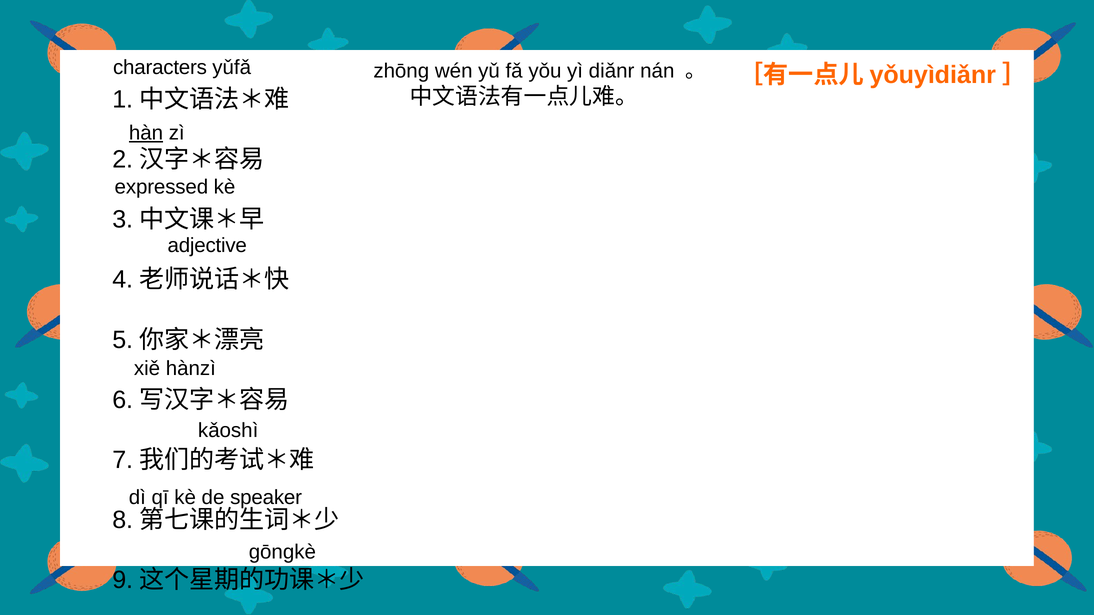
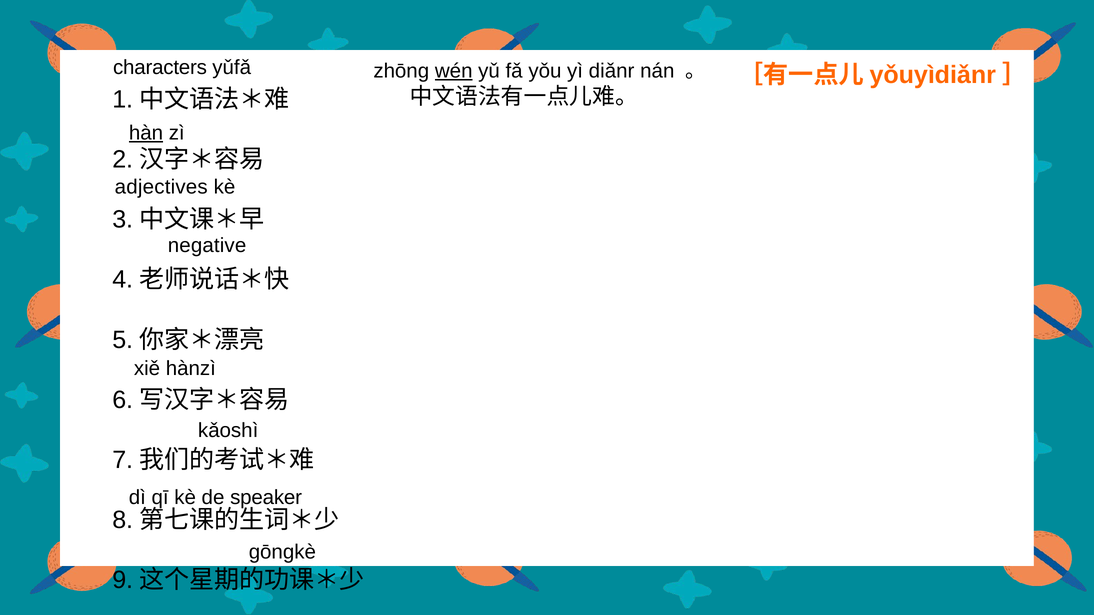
wén underline: none -> present
expressed: expressed -> adjectives
adjective: adjective -> negative
